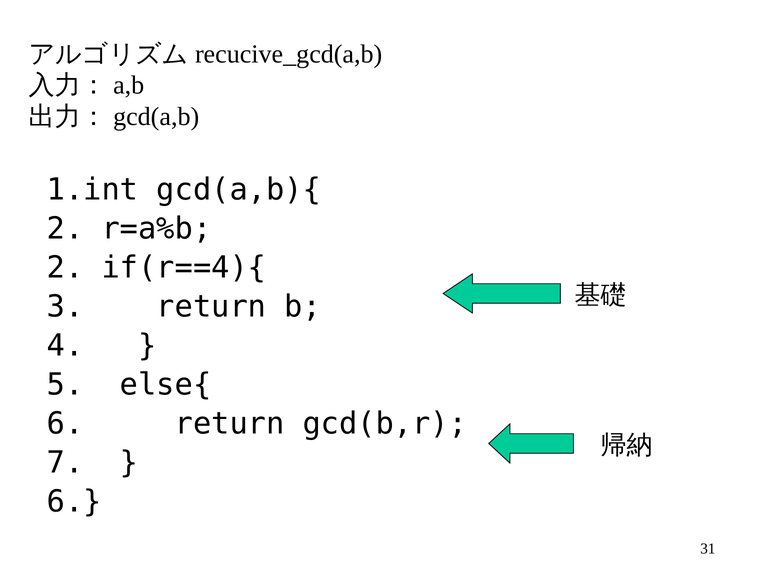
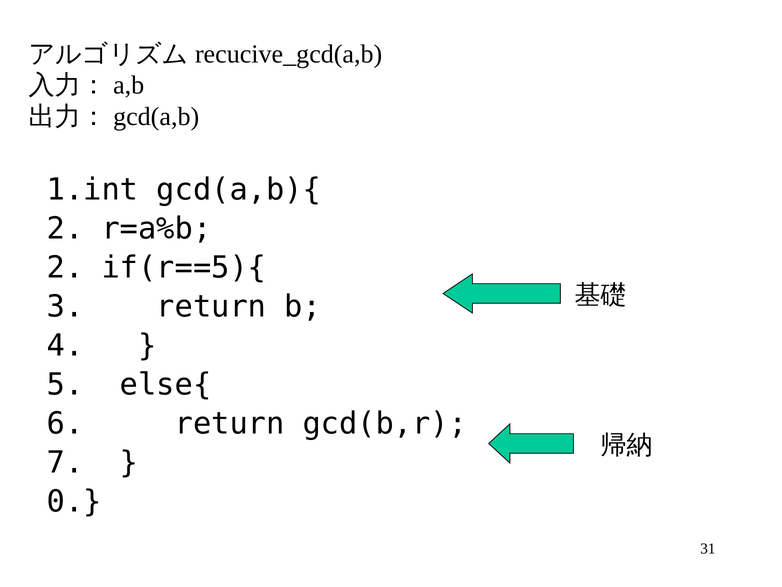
if(r==4){: if(r==4){ -> if(r==5){
6 at (74, 501): 6 -> 0
